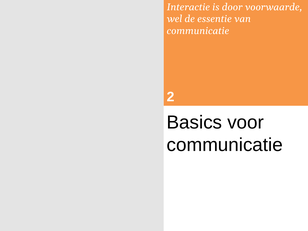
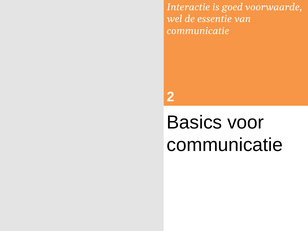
door: door -> goed
